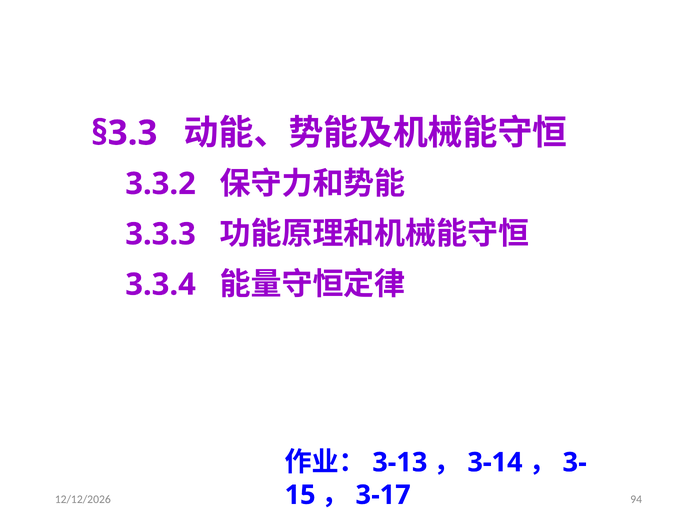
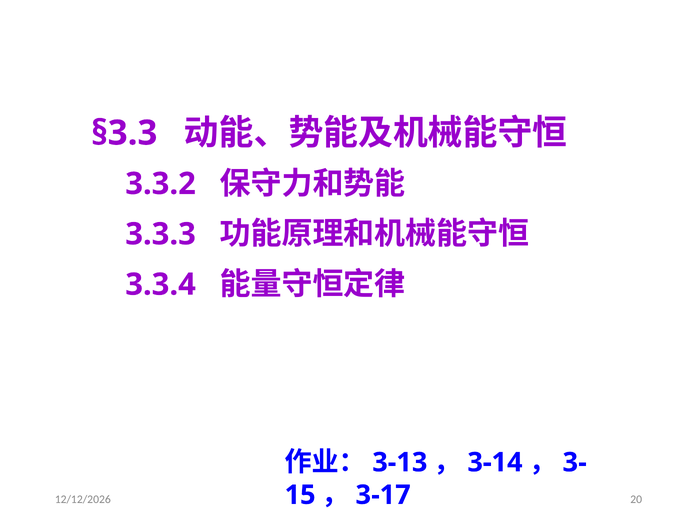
94: 94 -> 20
